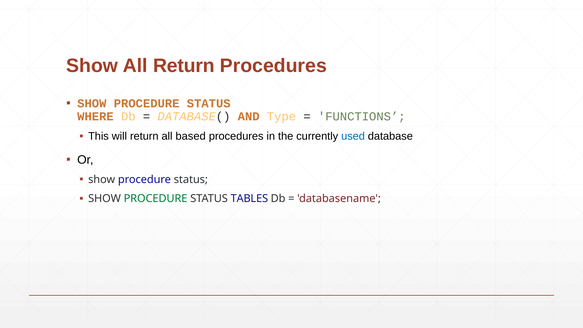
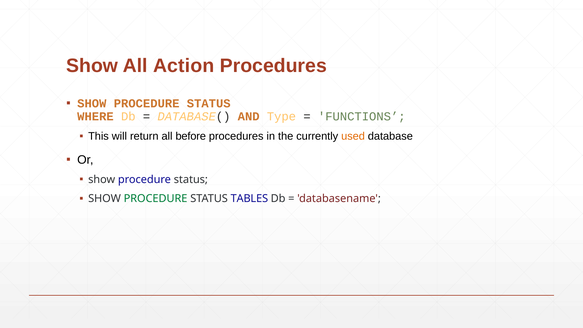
All Return: Return -> Action
based: based -> before
used colour: blue -> orange
